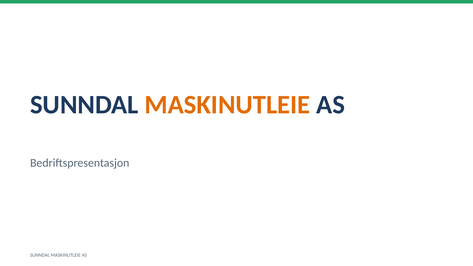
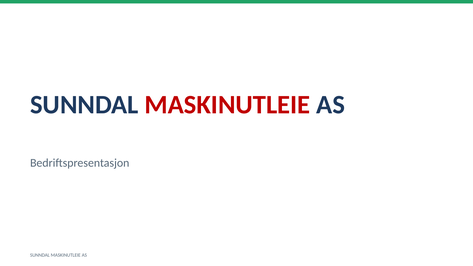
MASKINUTLEIE at (227, 105) colour: orange -> red
